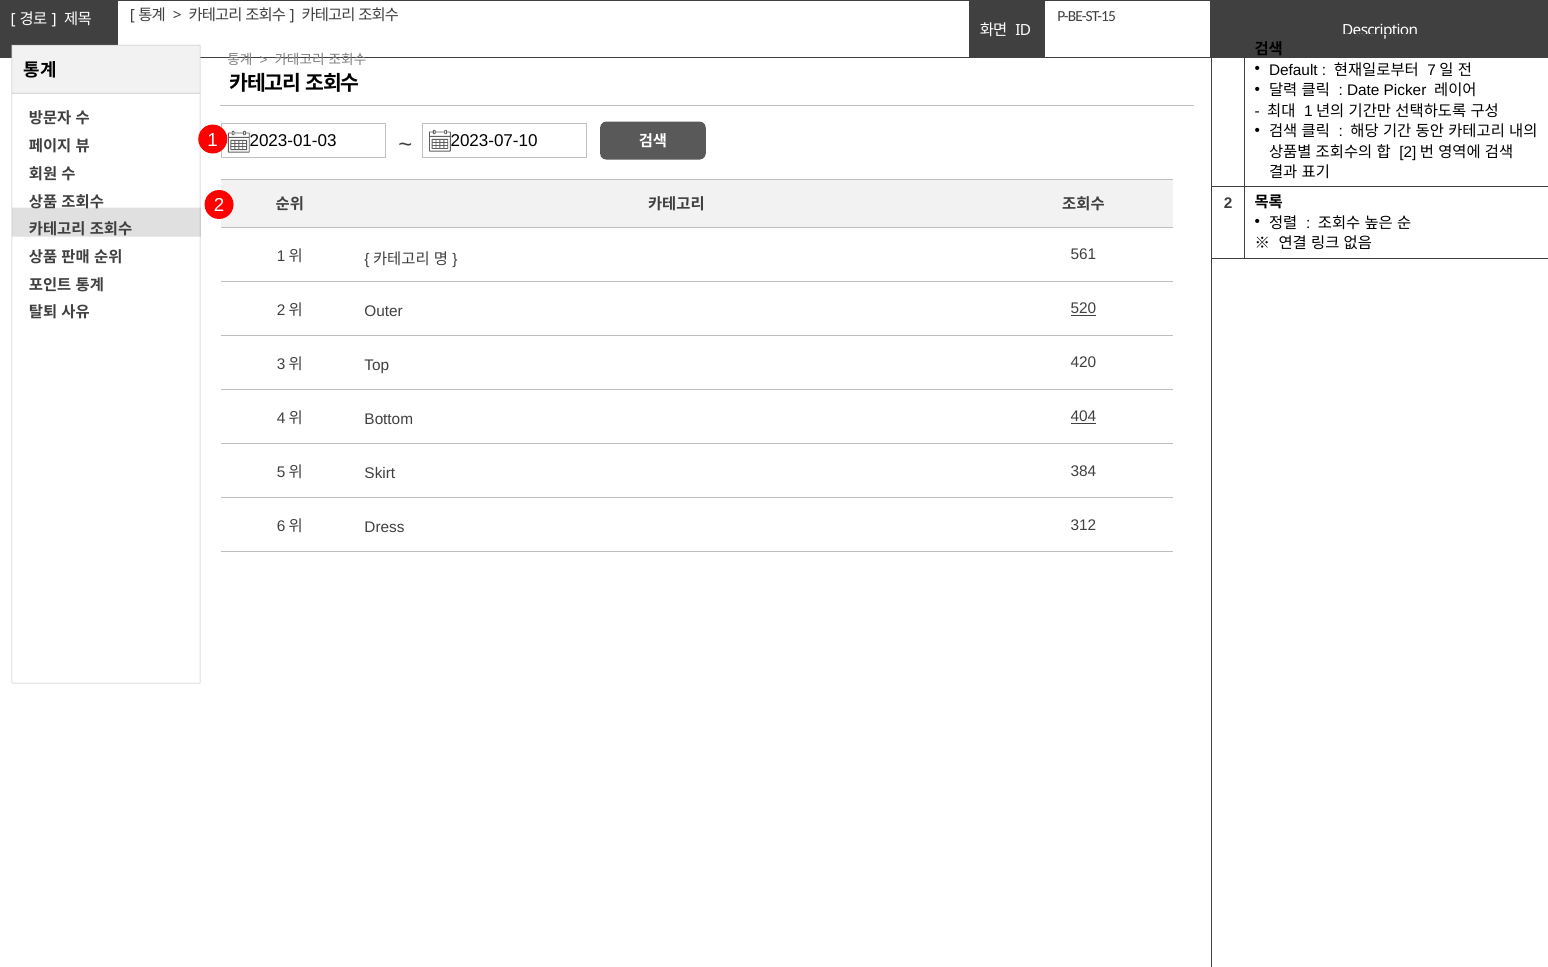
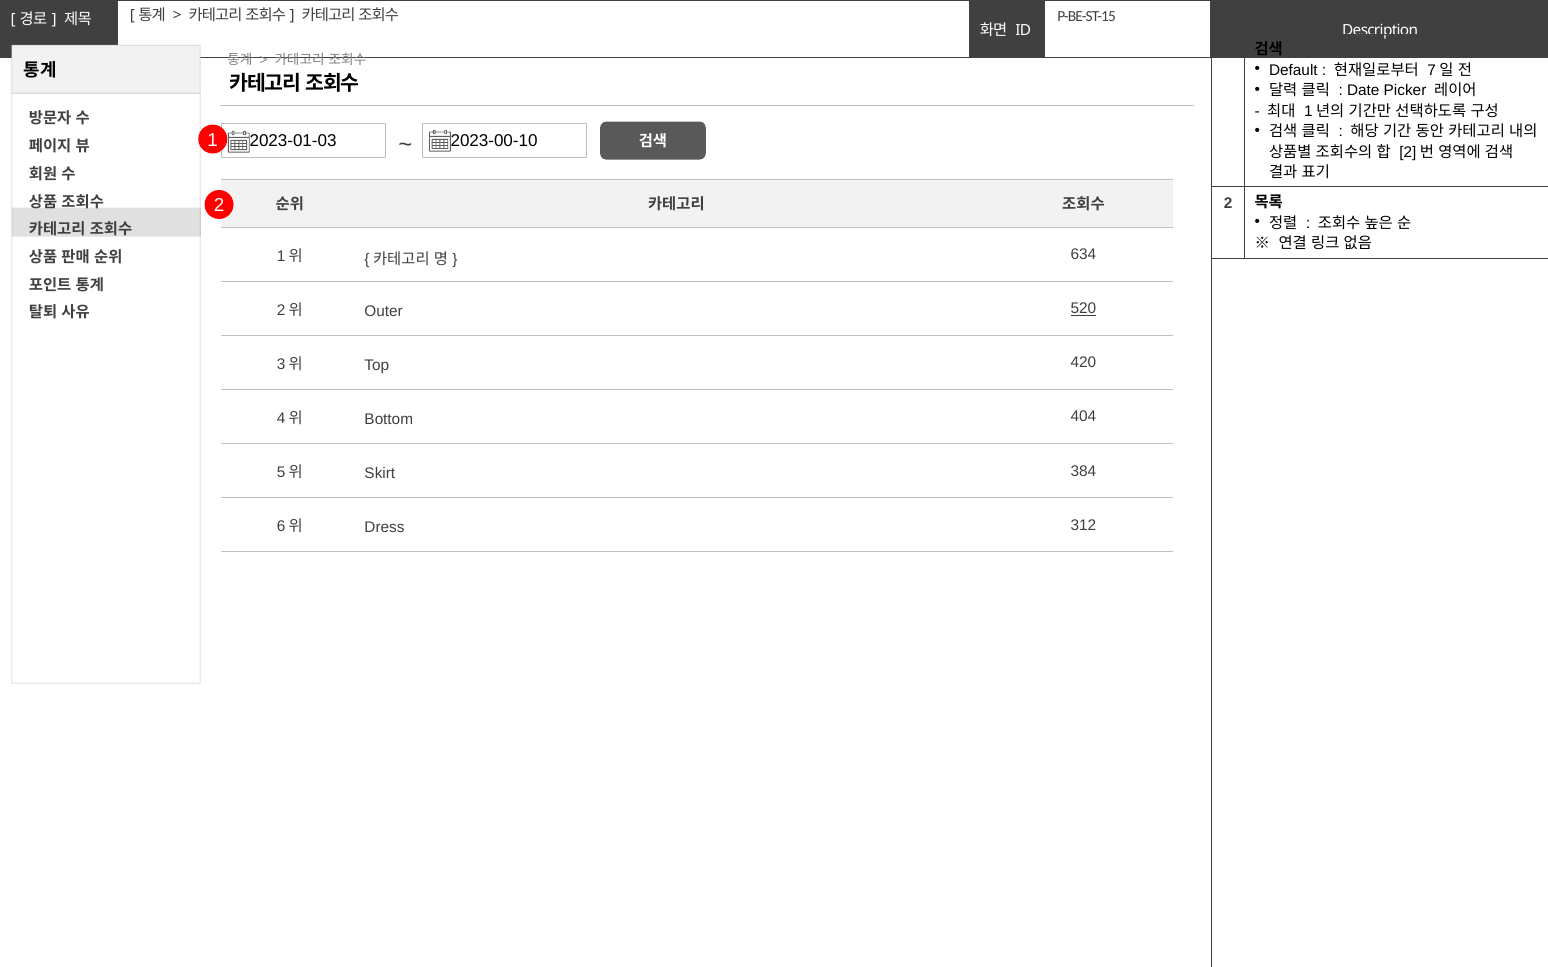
2023-07-10: 2023-07-10 -> 2023-00-10
561: 561 -> 634
404 underline: present -> none
